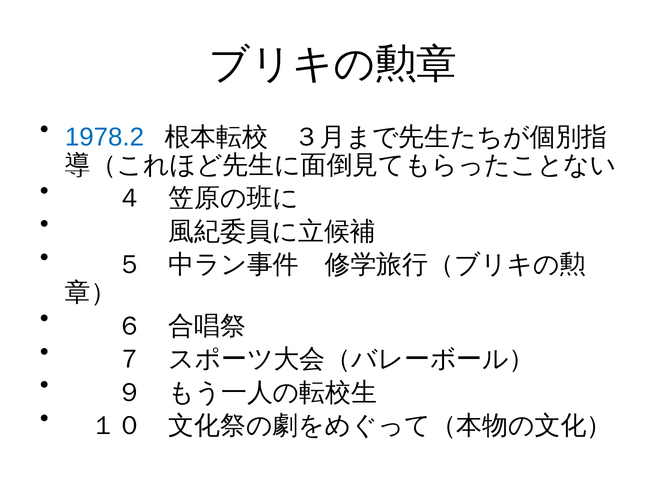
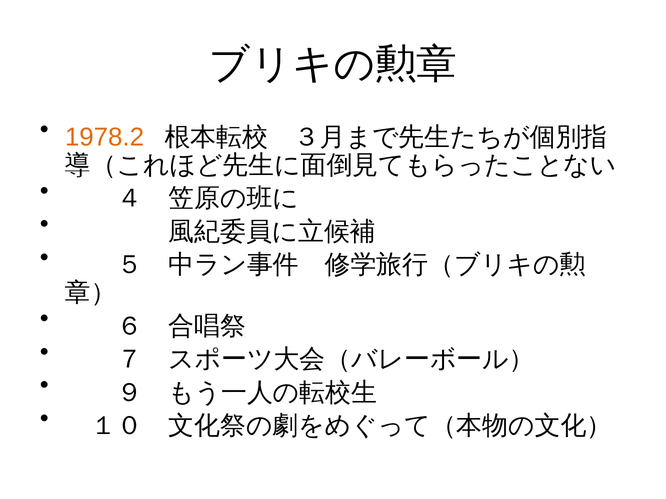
1978.2 colour: blue -> orange
